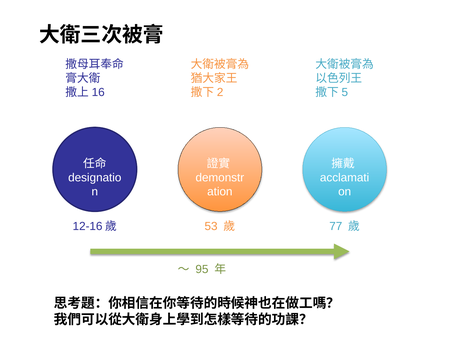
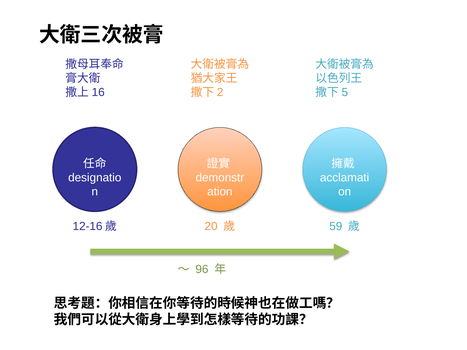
53: 53 -> 20
77: 77 -> 59
95: 95 -> 96
